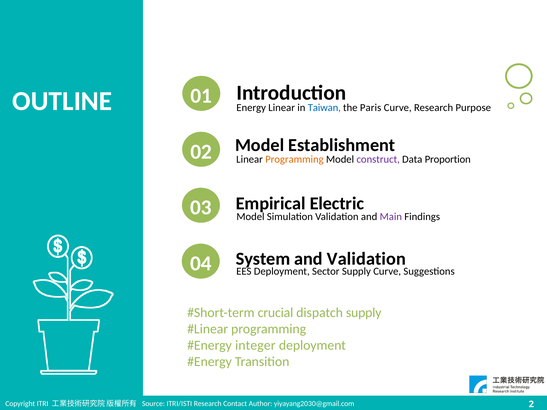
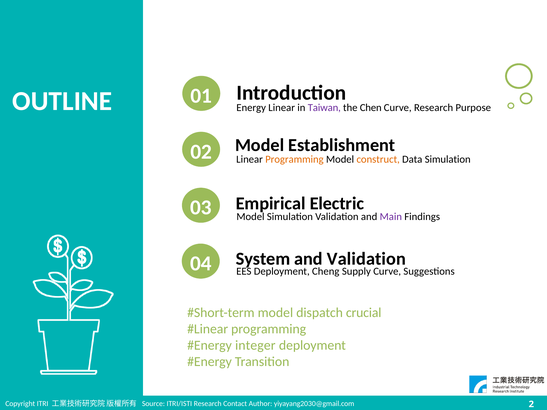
Taiwan colour: blue -> purple
Paris: Paris -> Chen
construct colour: purple -> orange
Data Proportion: Proportion -> Simulation
Sector: Sector -> Cheng
crucial at (275, 313): crucial -> model
dispatch supply: supply -> crucial
